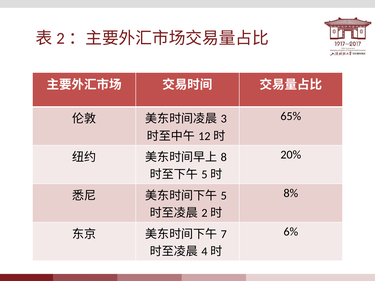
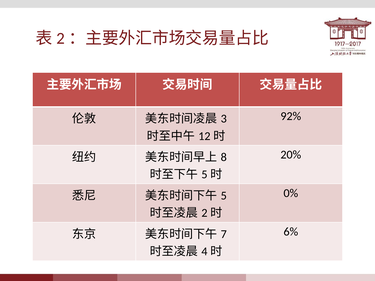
65%: 65% -> 92%
8%: 8% -> 0%
